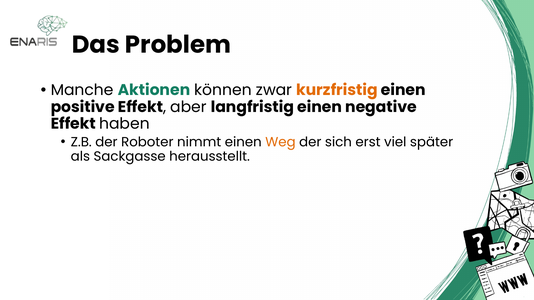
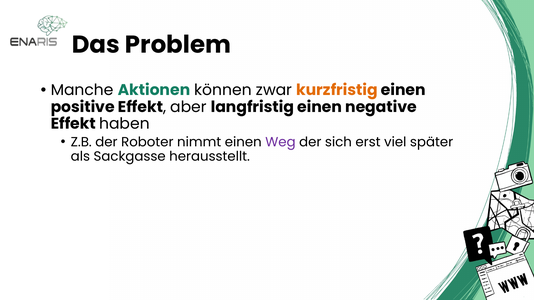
Weg colour: orange -> purple
